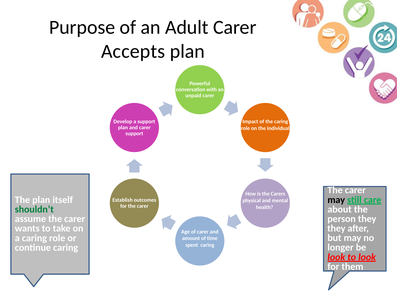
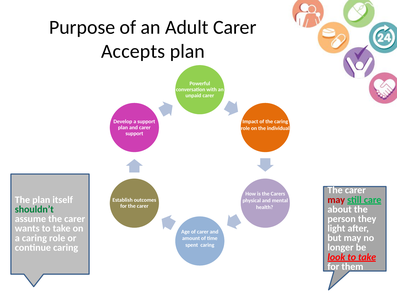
may at (336, 200) colour: black -> red
they at (336, 228): they -> light
look at (367, 257): look -> take
